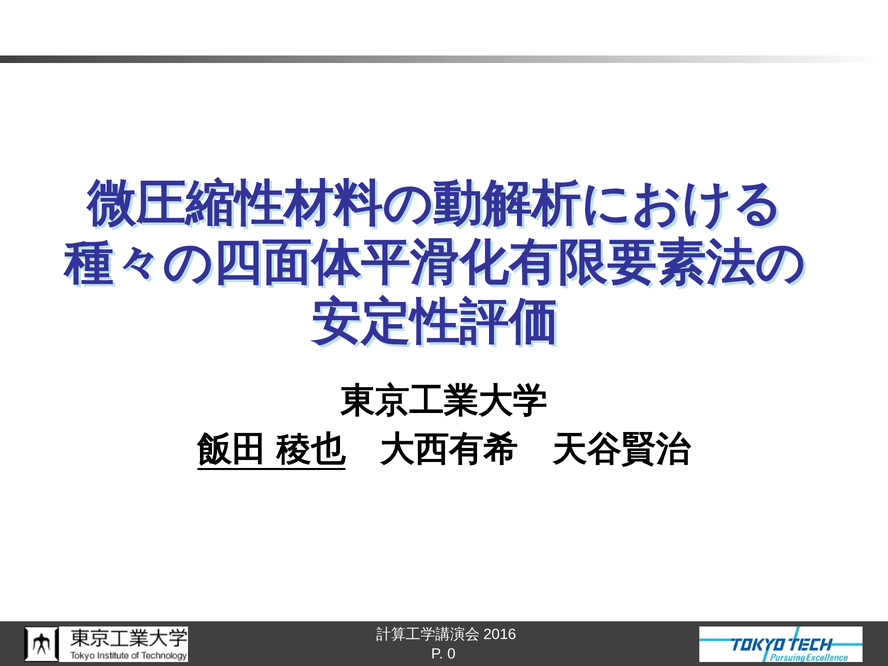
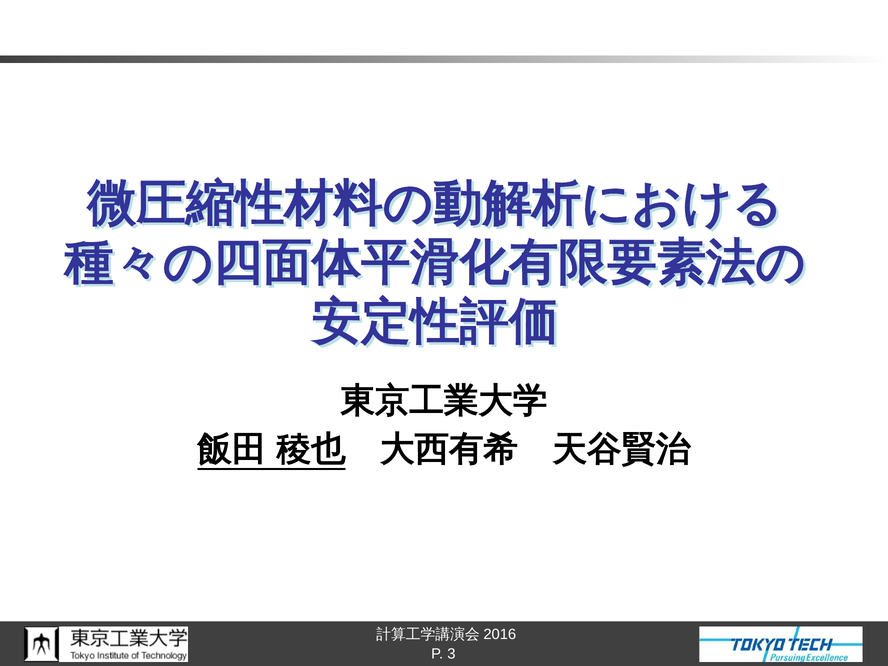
0: 0 -> 3
